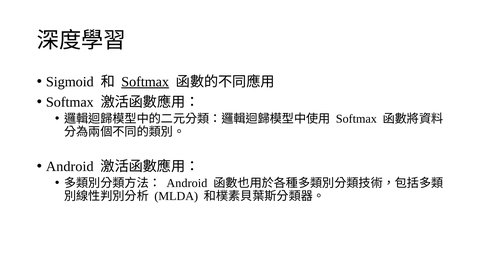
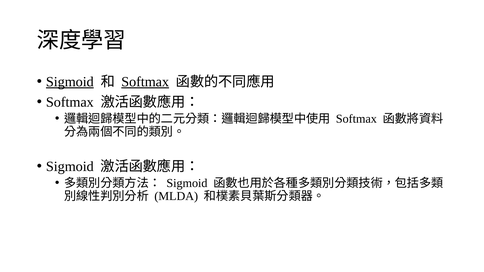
Sigmoid at (70, 82) underline: none -> present
Android at (70, 167): Android -> Sigmoid
Android at (187, 183): Android -> Sigmoid
